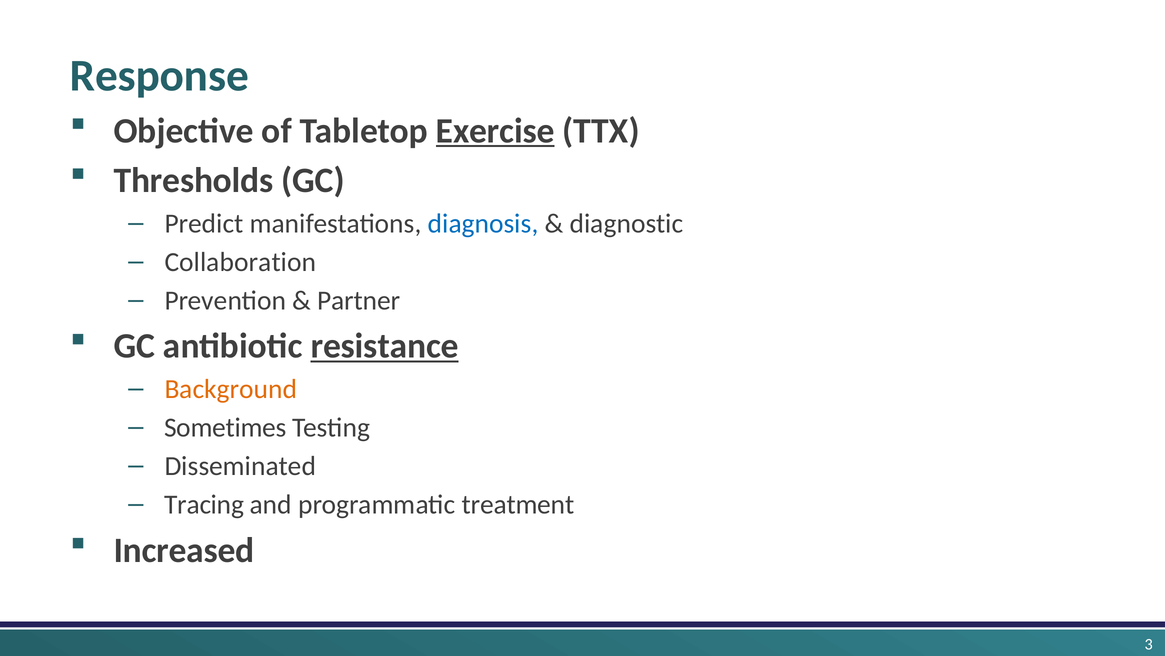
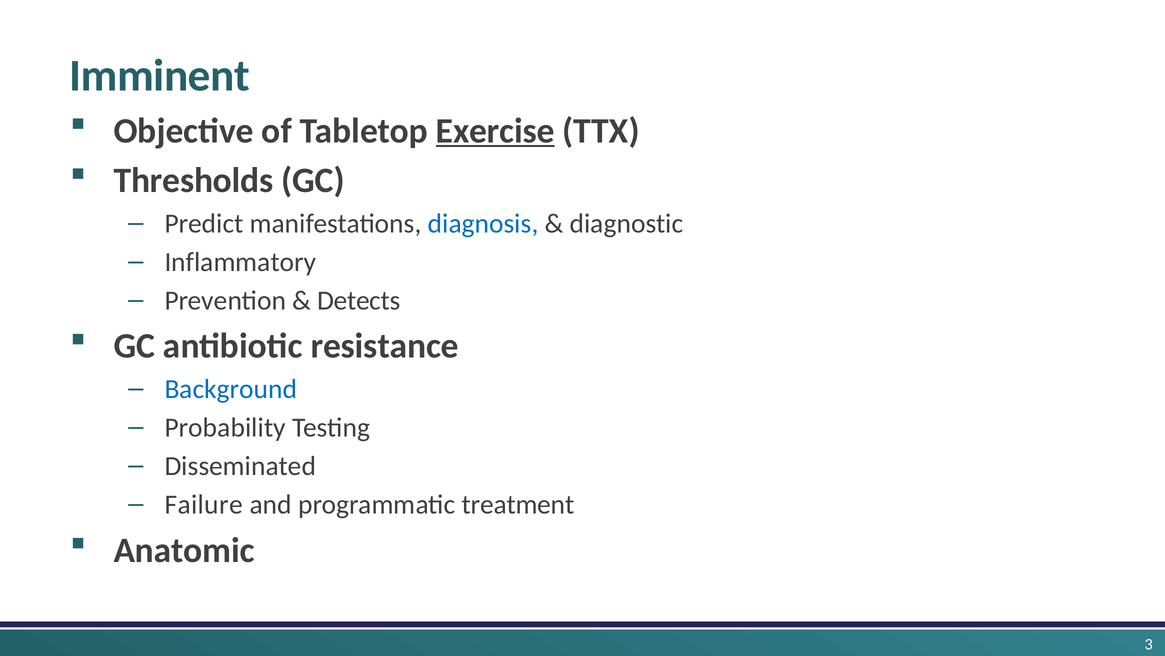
Response: Response -> Imminent
Collaboration: Collaboration -> Inflammatory
Partner: Partner -> Detects
resistance underline: present -> none
Background colour: orange -> blue
Sometimes: Sometimes -> Probability
Tracing: Tracing -> Failure
Increased: Increased -> Anatomic
